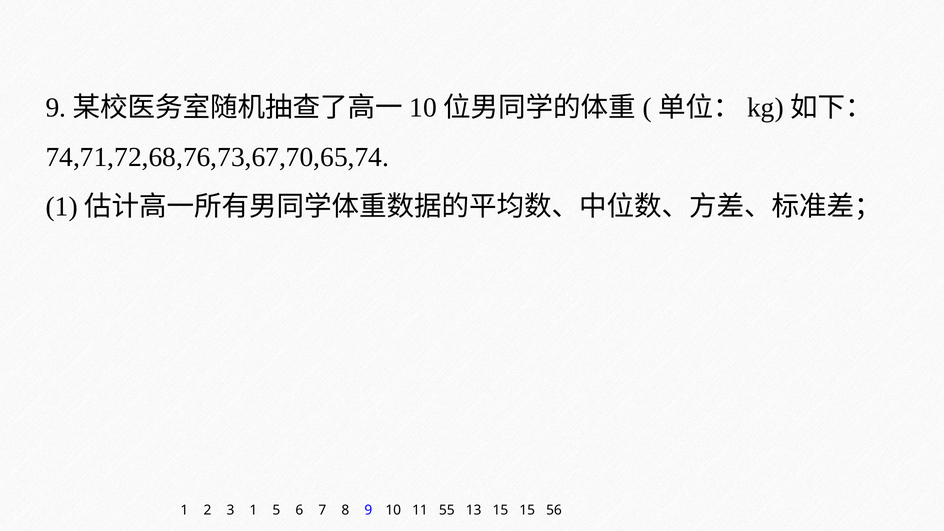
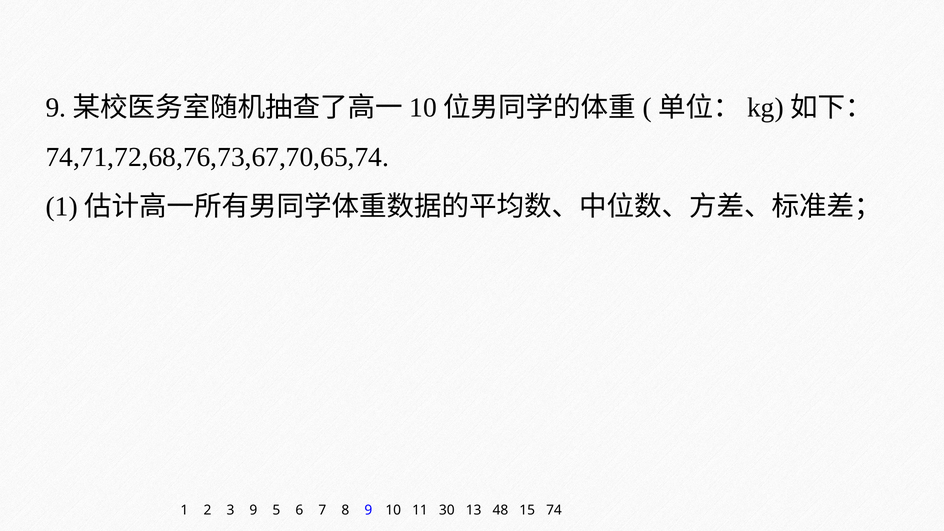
3 1: 1 -> 9
55: 55 -> 30
13 15: 15 -> 48
56: 56 -> 74
